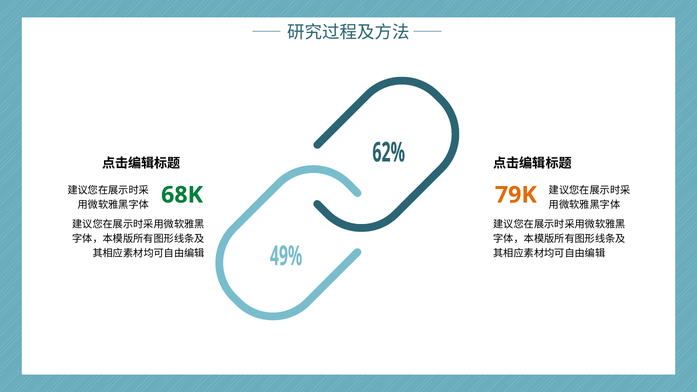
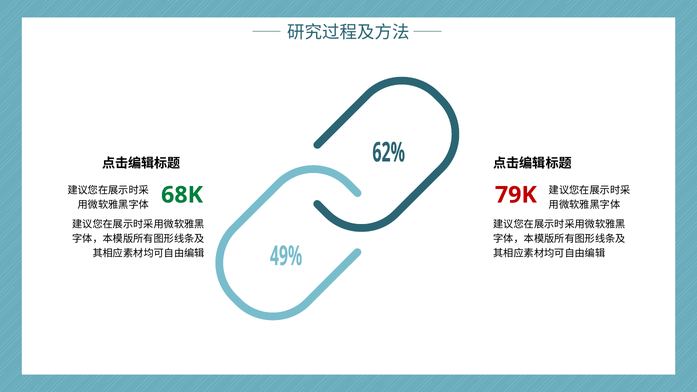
79K colour: orange -> red
